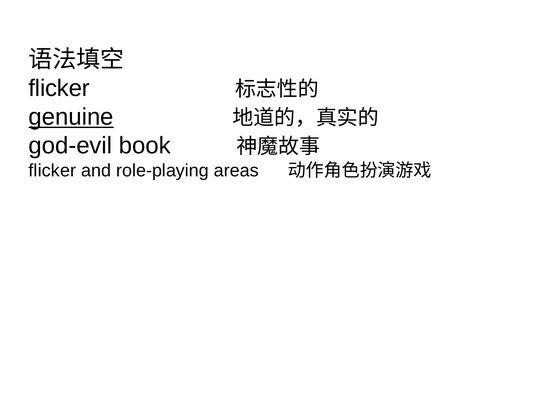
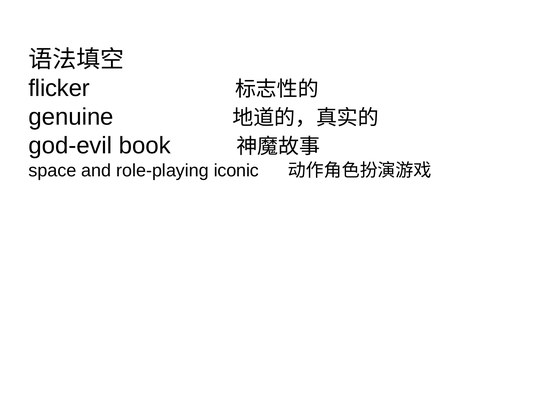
genuine underline: present -> none
flicker at (52, 170): flicker -> space
areas: areas -> iconic
